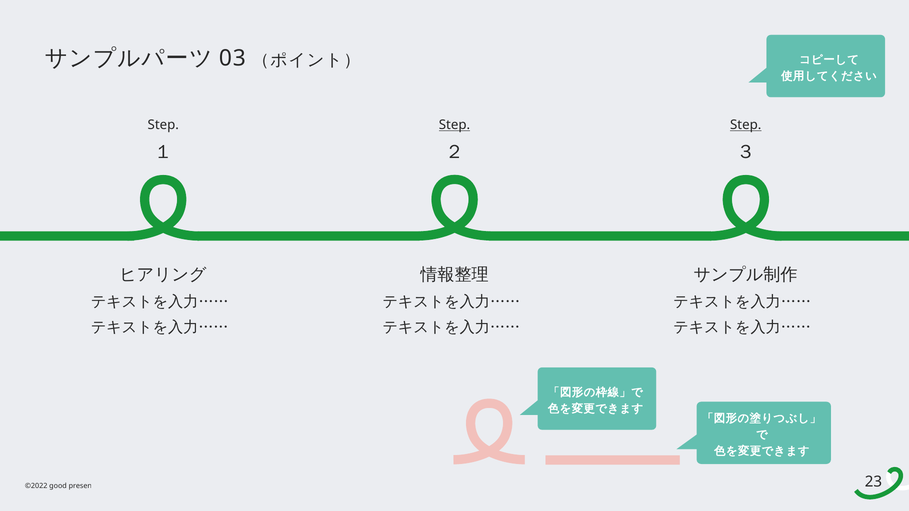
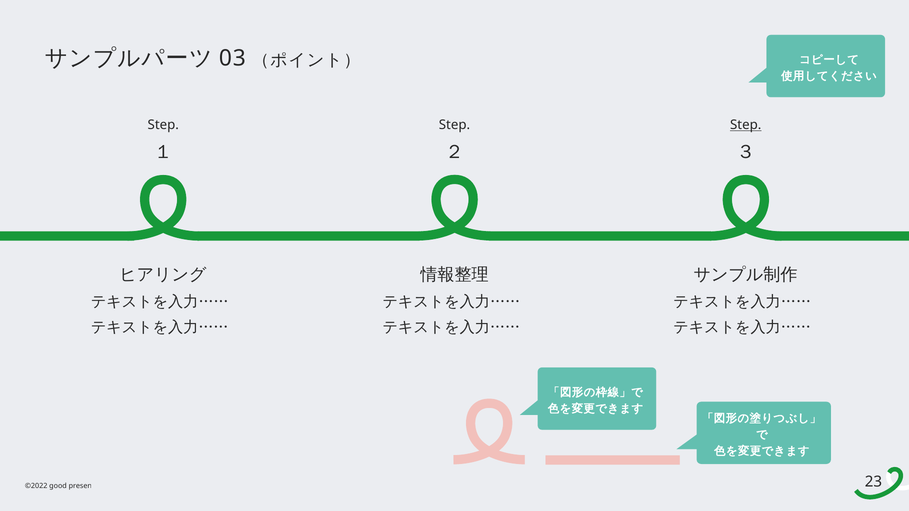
Step at (454, 125) underline: present -> none
